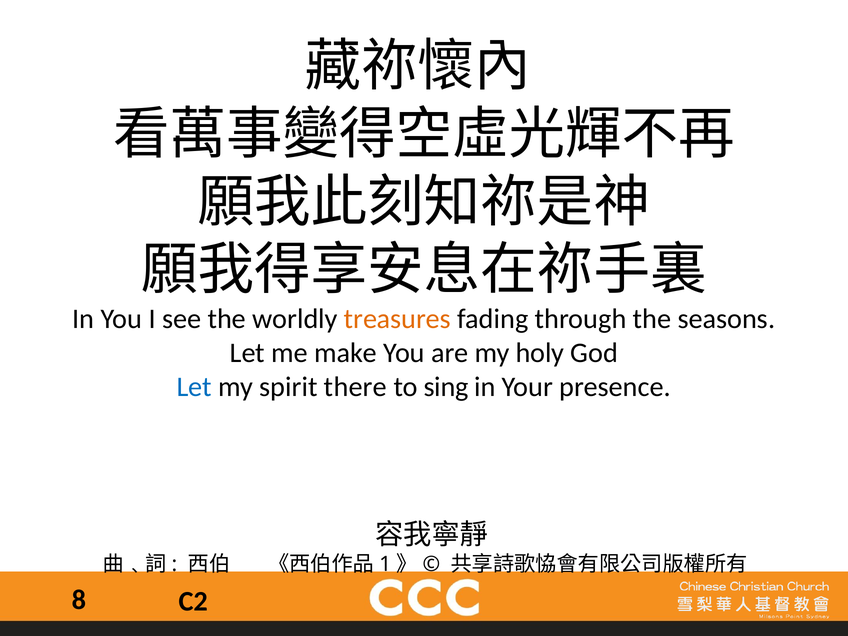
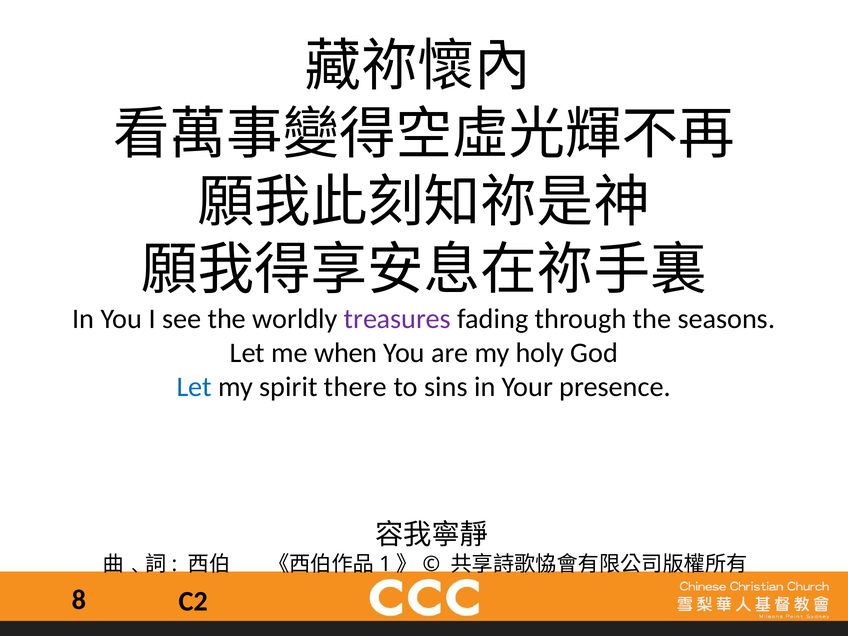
treasures colour: orange -> purple
make: make -> when
sing: sing -> sins
